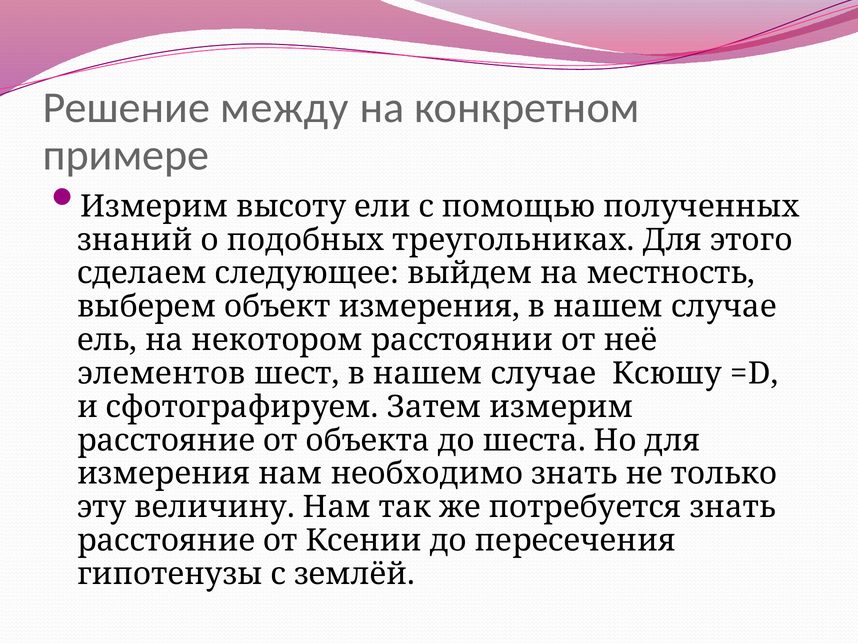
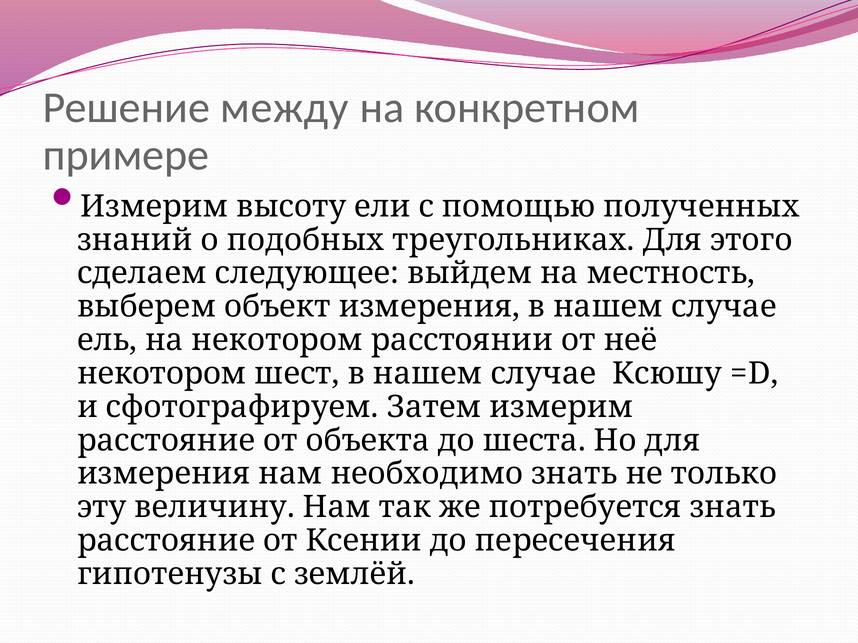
элементов at (162, 374): элементов -> некотором
